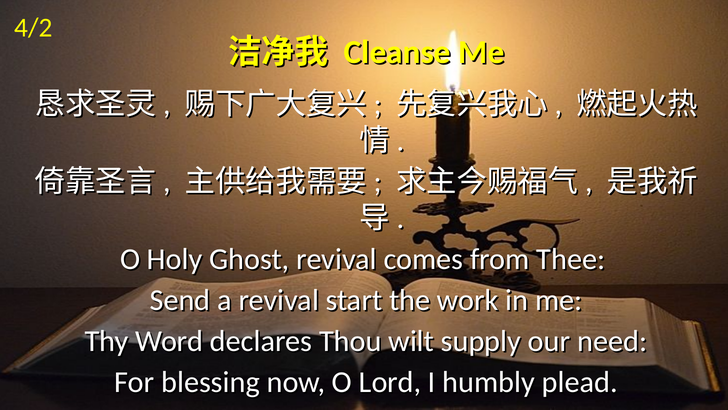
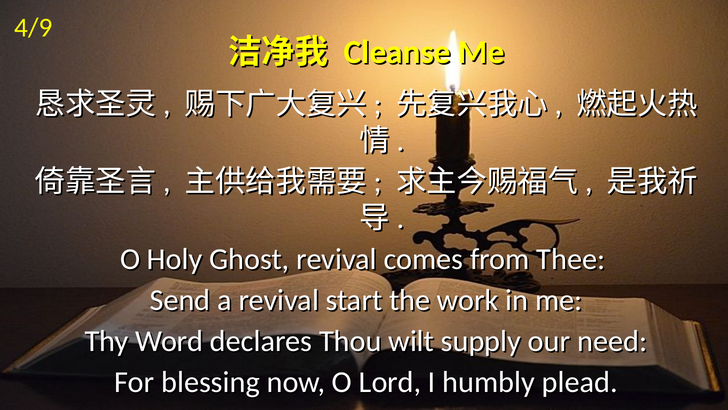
4/2: 4/2 -> 4/9
